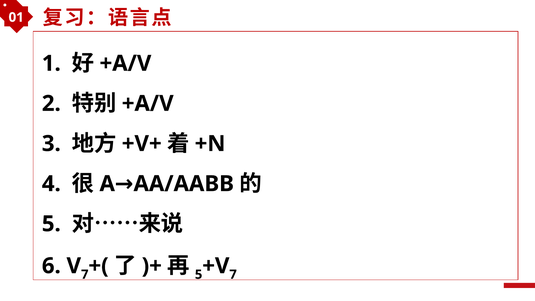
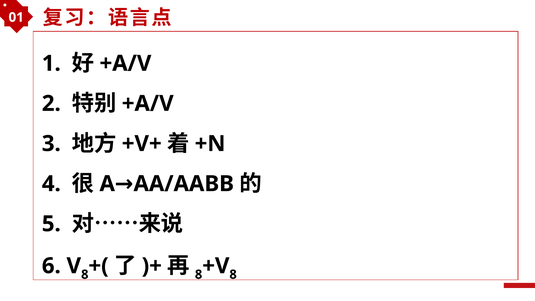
7 at (85, 274): 7 -> 8
5 at (199, 274): 5 -> 8
7 at (233, 274): 7 -> 8
